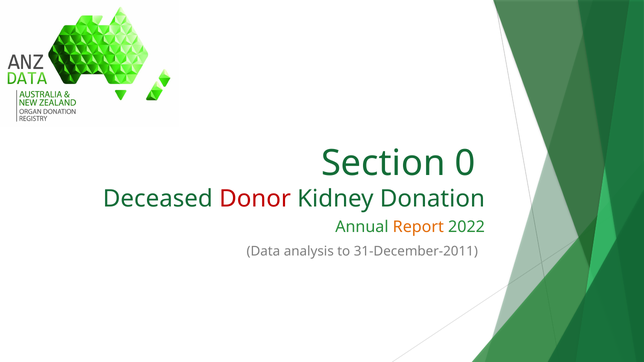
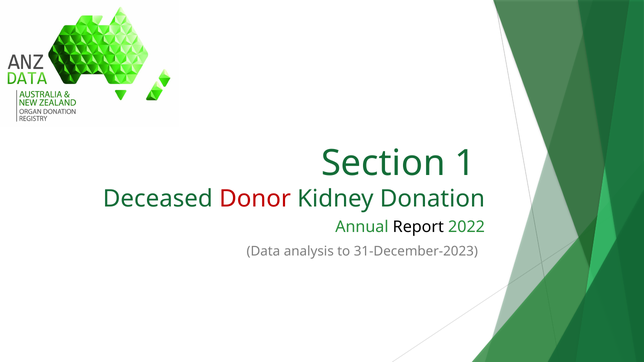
0: 0 -> 1
Report colour: orange -> black
31-December-2011: 31-December-2011 -> 31-December-2023
